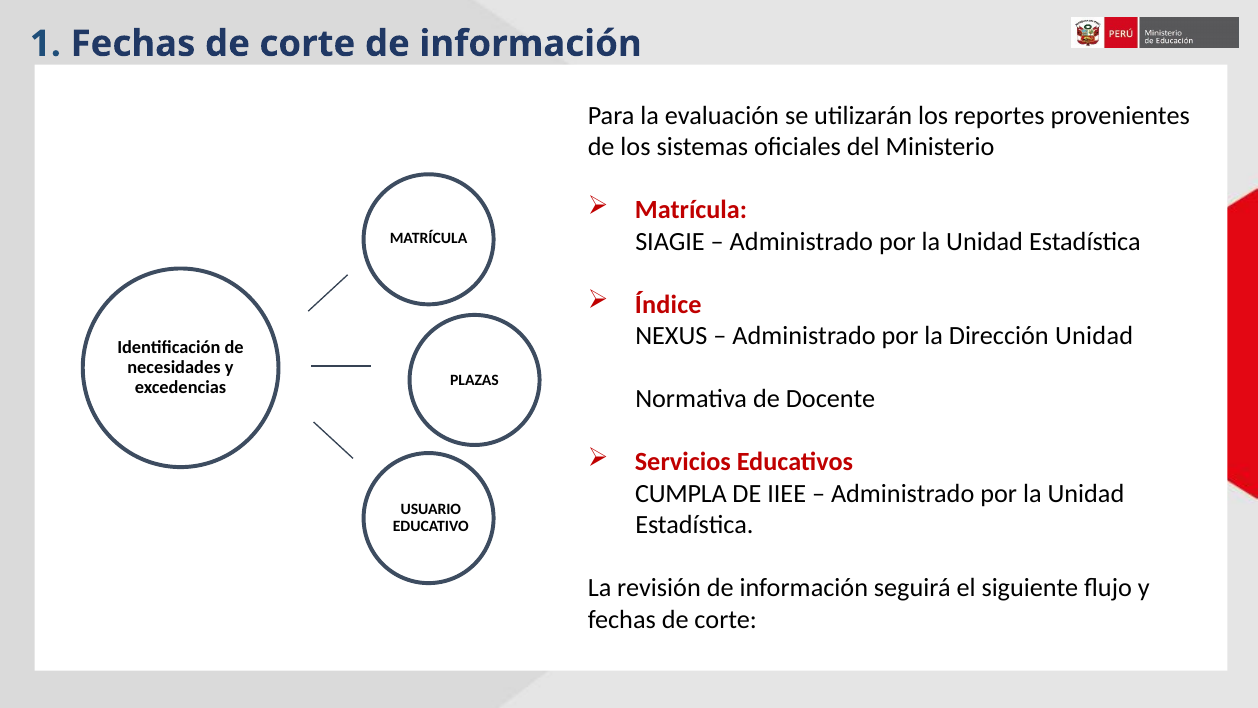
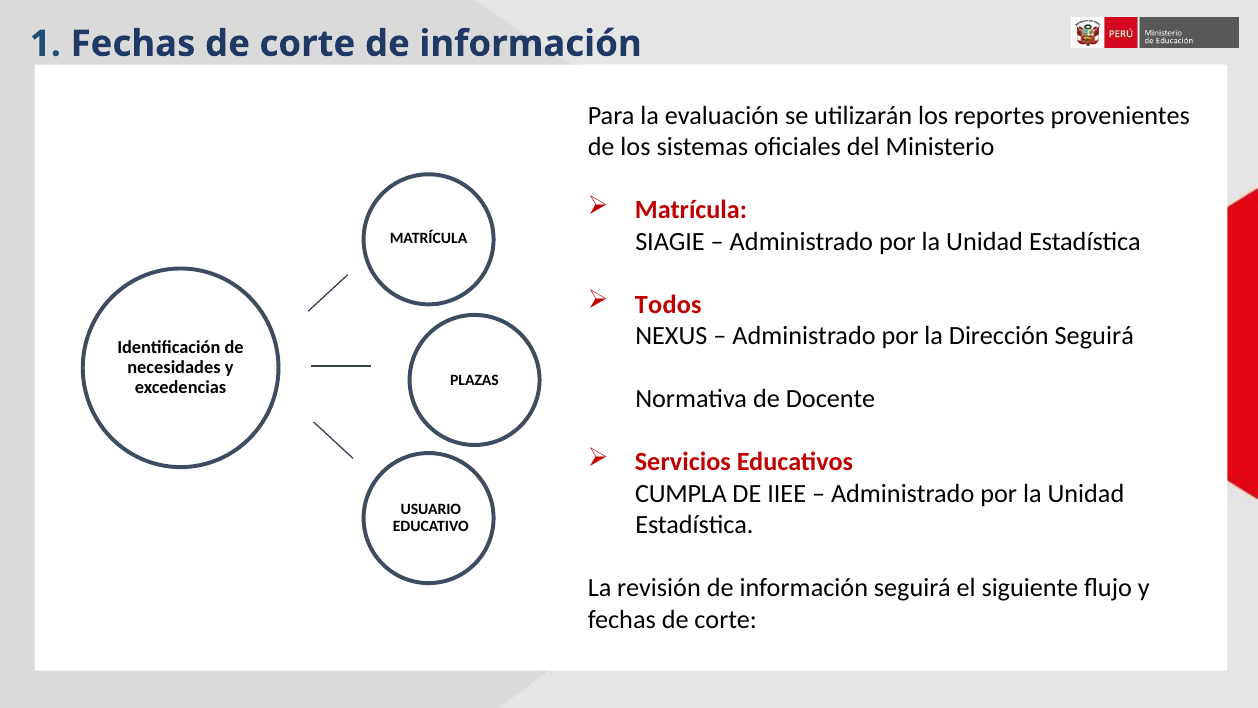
Índice: Índice -> Todos
Dirección Unidad: Unidad -> Seguirá
